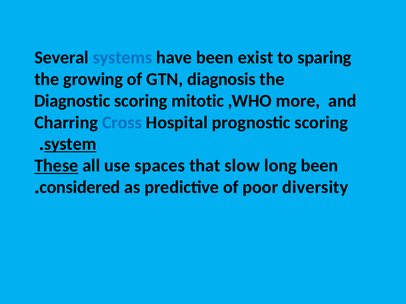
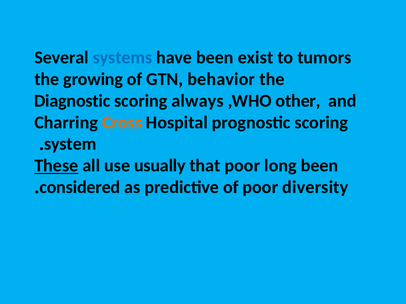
sparing: sparing -> tumors
diagnosis: diagnosis -> behavior
mitotic: mitotic -> always
more: more -> other
Cross colour: blue -> orange
system underline: present -> none
spaces: spaces -> usually
that slow: slow -> poor
